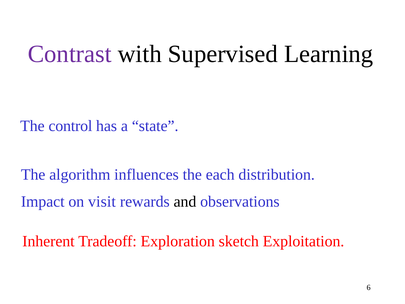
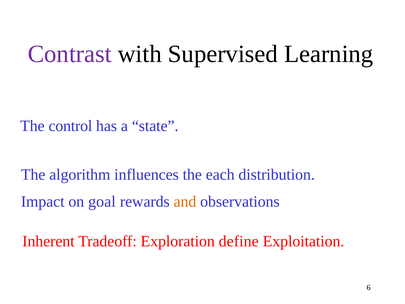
visit: visit -> goal
and colour: black -> orange
sketch: sketch -> define
